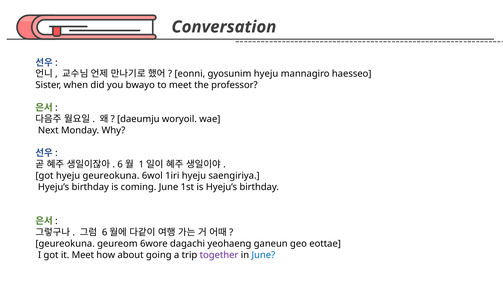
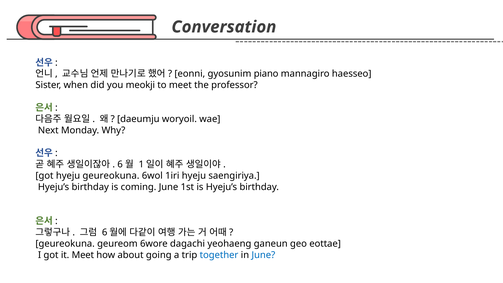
gyosunim hyeju: hyeju -> piano
bwayo: bwayo -> meokji
together colour: purple -> blue
